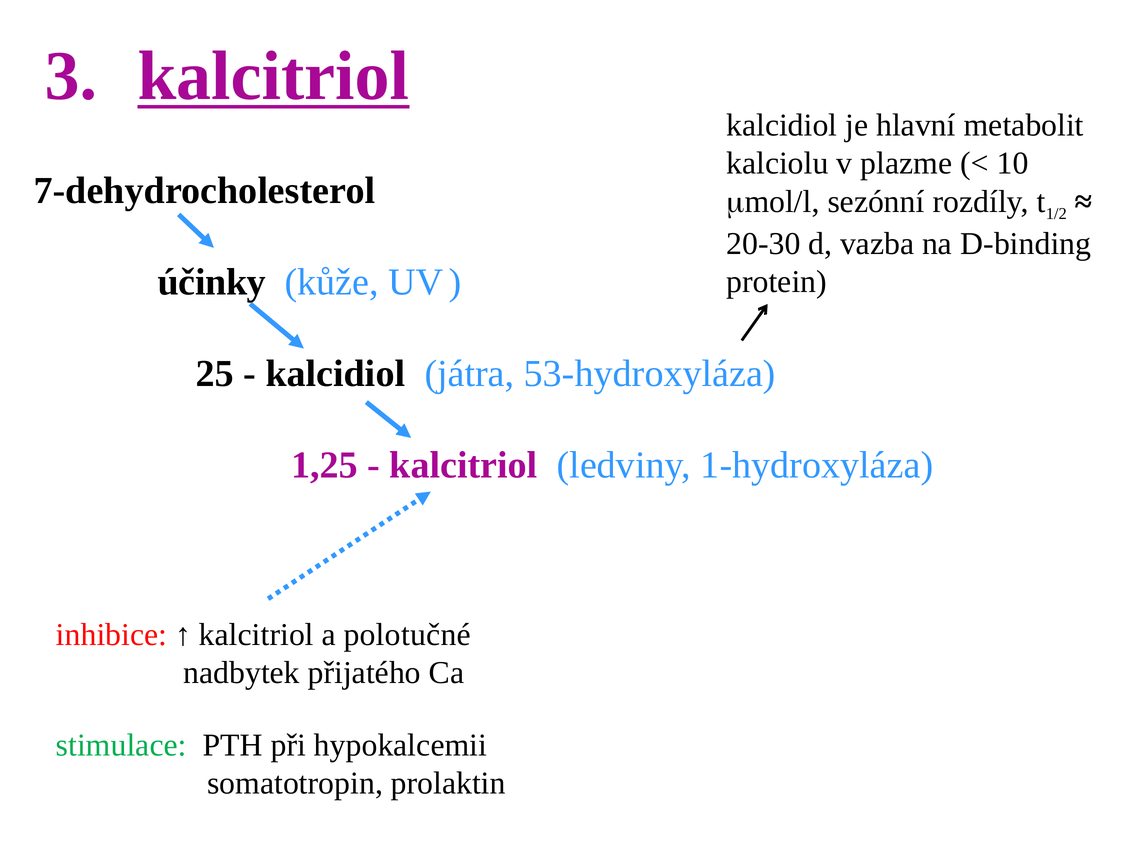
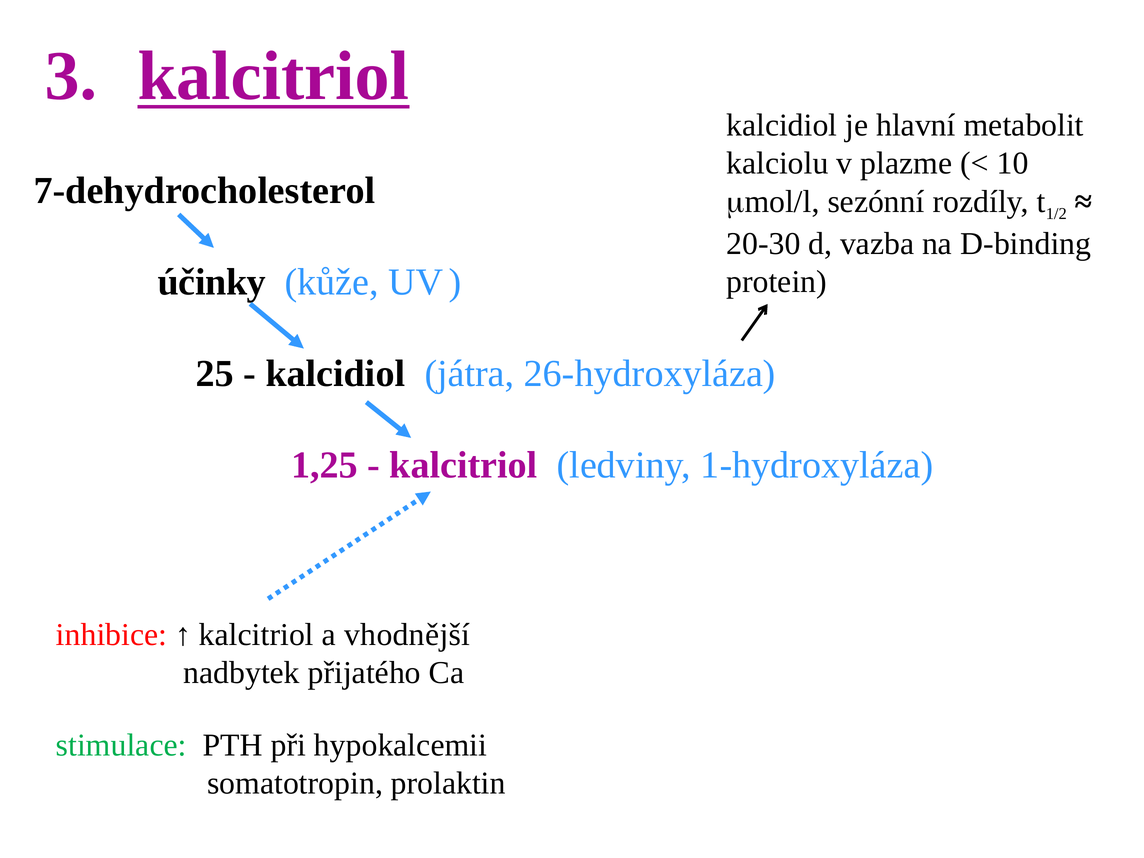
53-hydroxyláza: 53-hydroxyláza -> 26-hydroxyláza
polotučné: polotučné -> vhodnější
